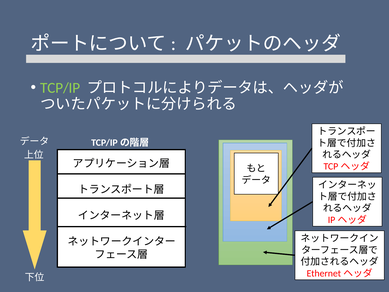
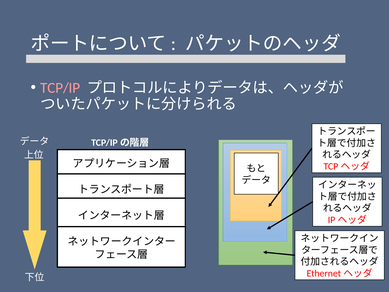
TCP/IP colour: light green -> pink
